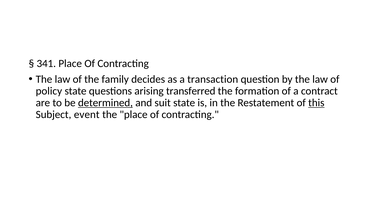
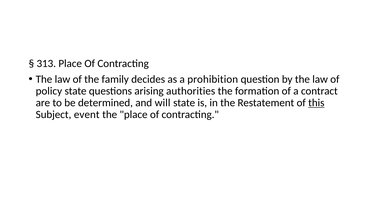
341: 341 -> 313
transaction: transaction -> prohibition
transferred: transferred -> authorities
determined underline: present -> none
suit: suit -> will
